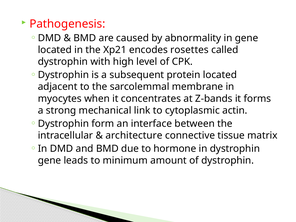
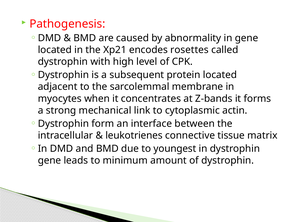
architecture: architecture -> leukotrienes
hormone: hormone -> youngest
